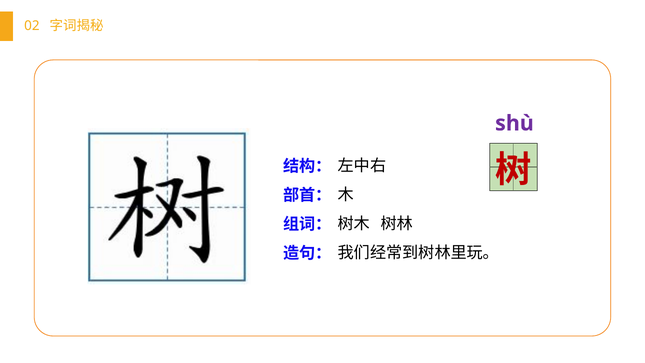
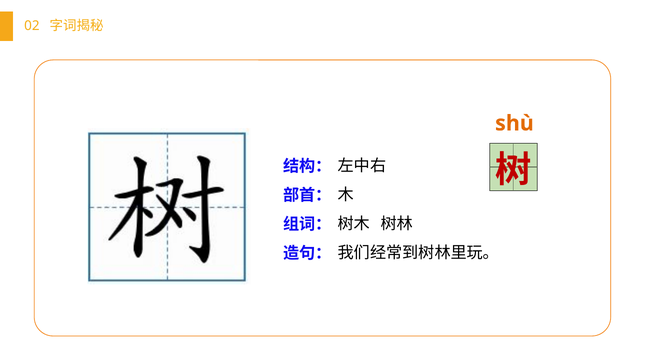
shù colour: purple -> orange
